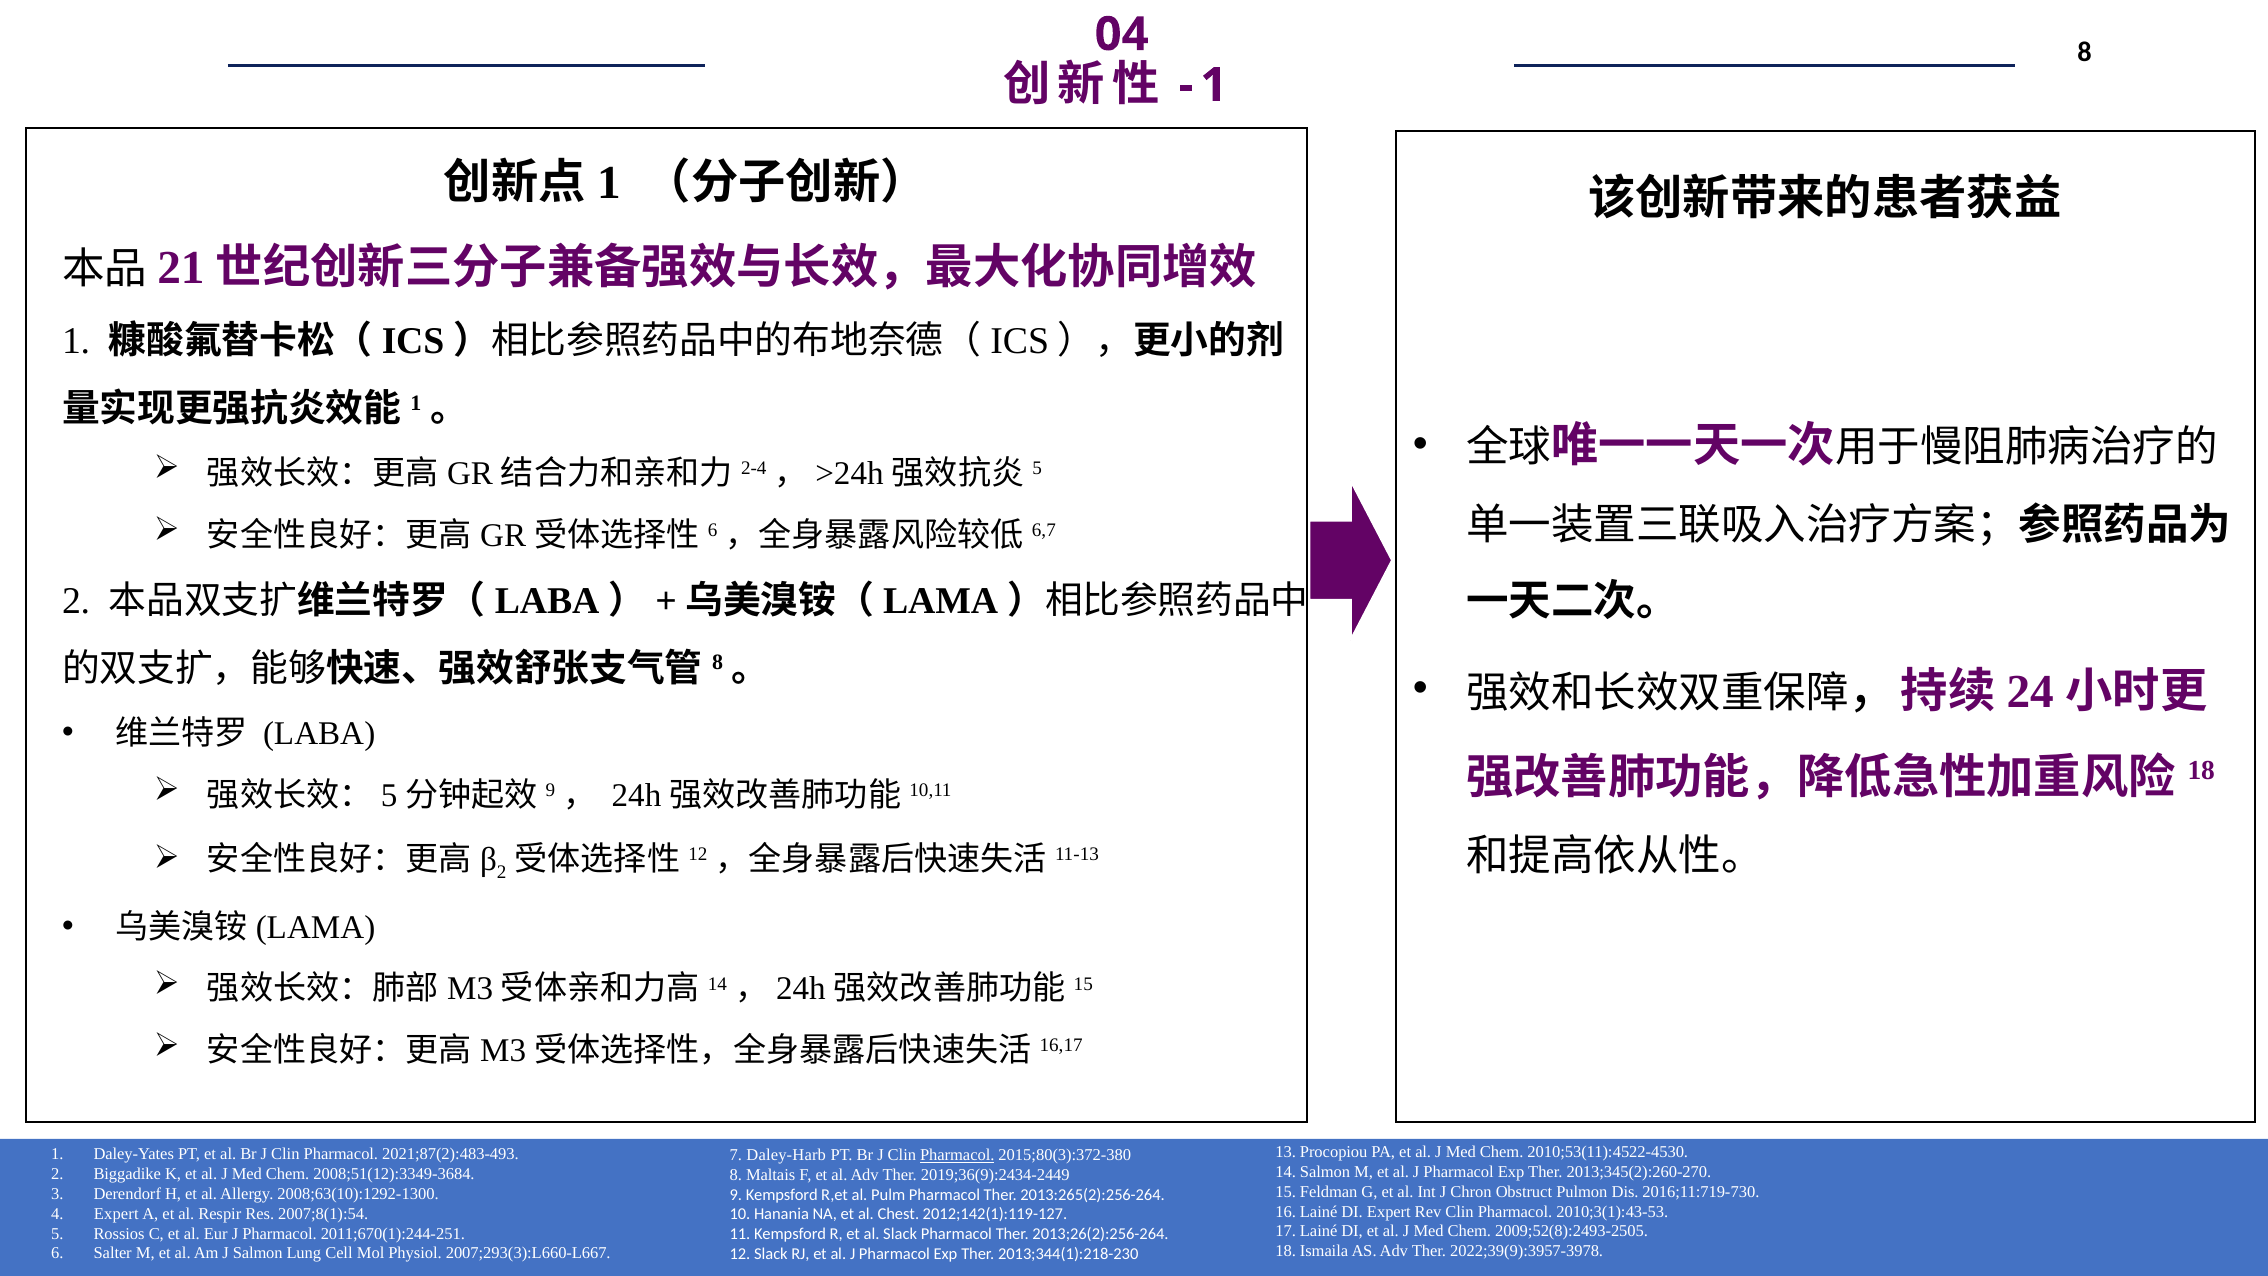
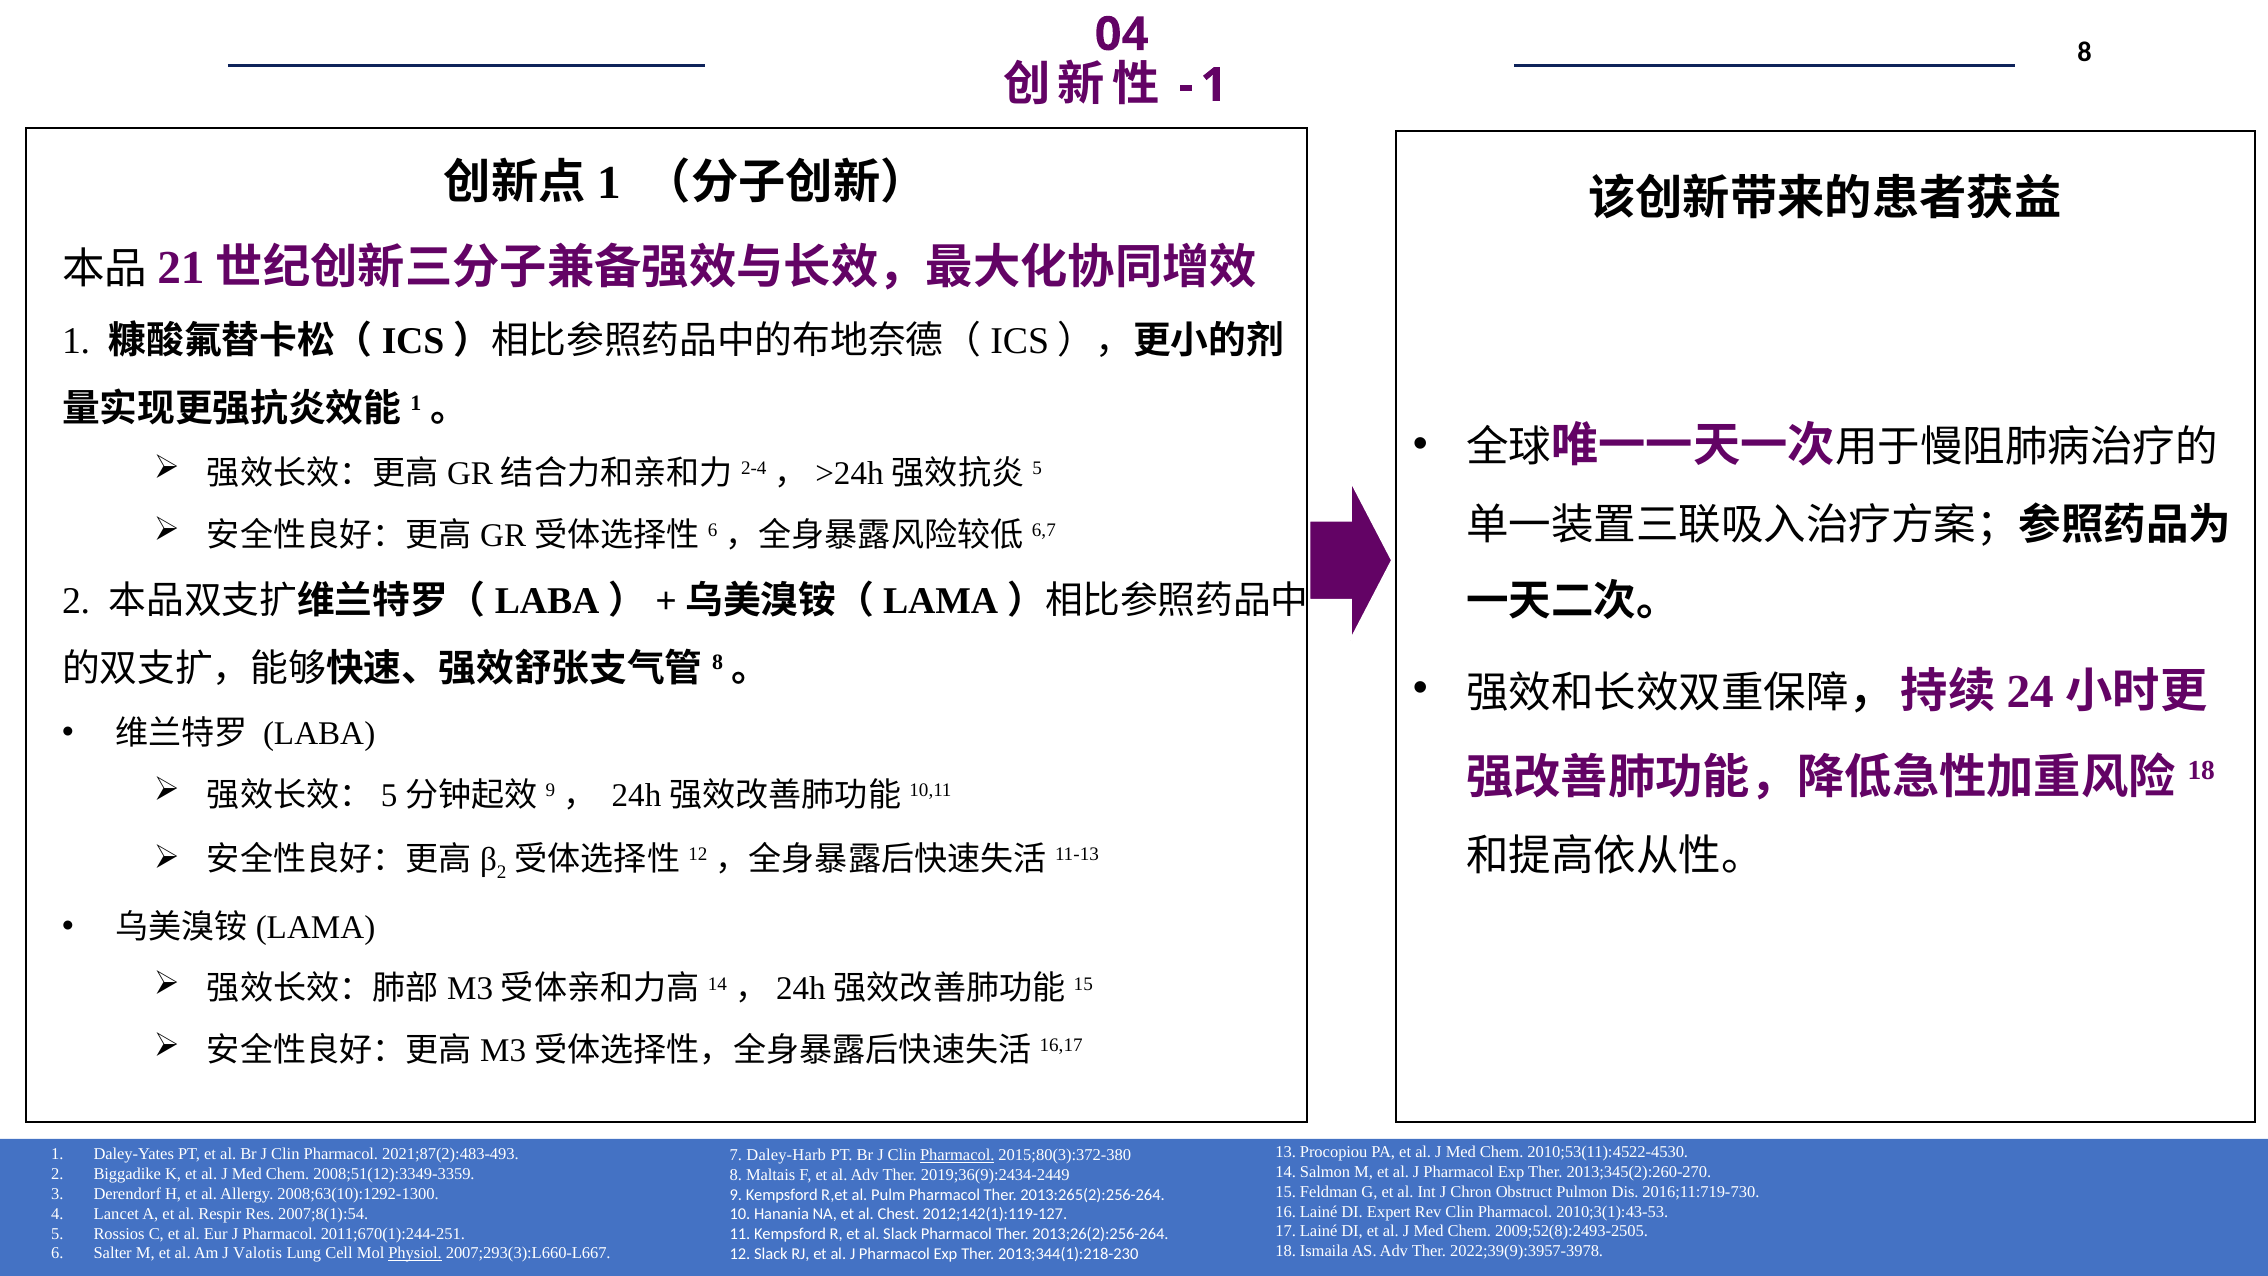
2008;51(12):3349-3684: 2008;51(12):3349-3684 -> 2008;51(12):3349-3359
Expert at (116, 1213): Expert -> Lancet
J Salmon: Salmon -> Valotis
Physiol underline: none -> present
